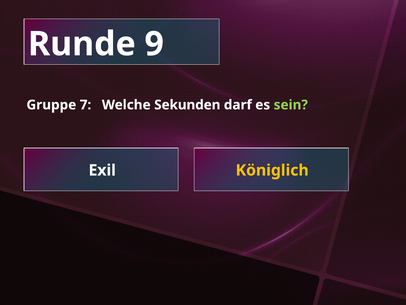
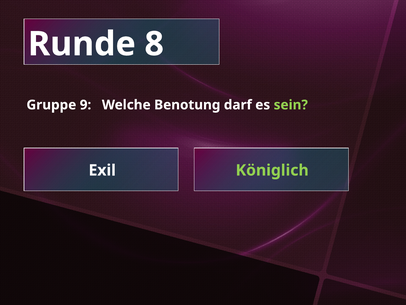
9: 9 -> 8
7: 7 -> 9
Sekunden: Sekunden -> Benotung
Königlich colour: yellow -> light green
